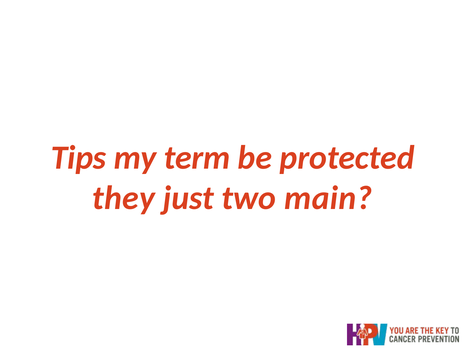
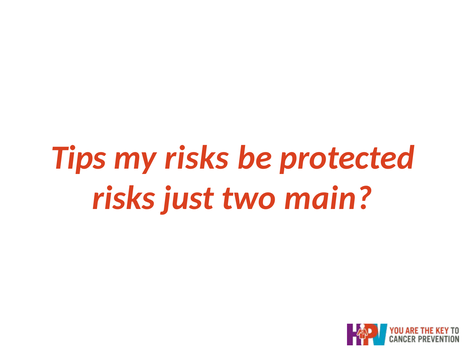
my term: term -> risks
they at (124, 198): they -> risks
